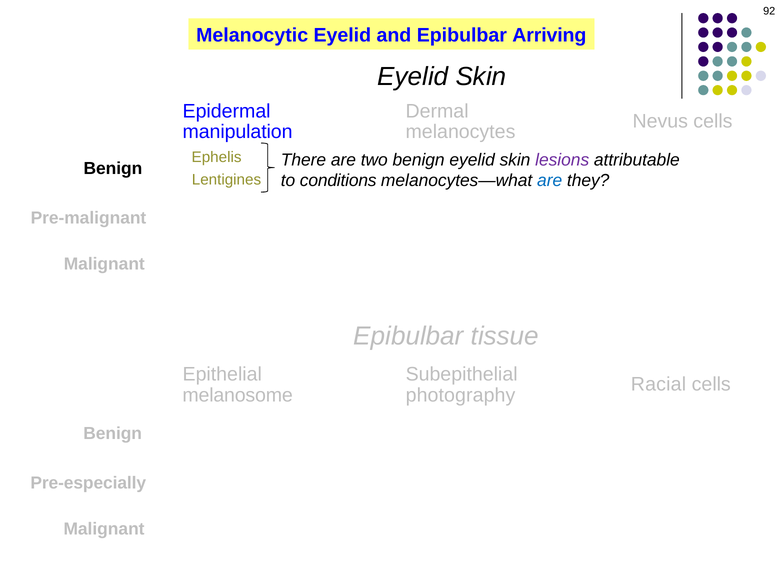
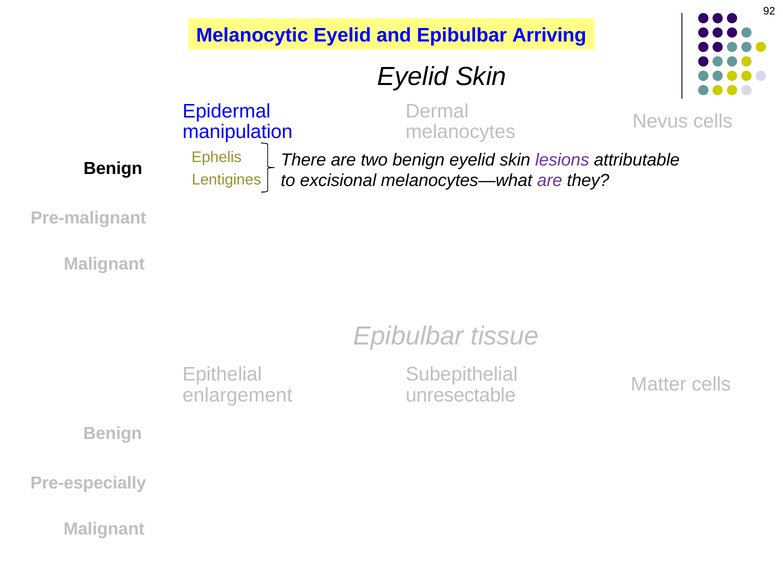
conditions: conditions -> excisional
are at (550, 180) colour: blue -> purple
Racial: Racial -> Matter
photography: photography -> unresectable
melanosome: melanosome -> enlargement
